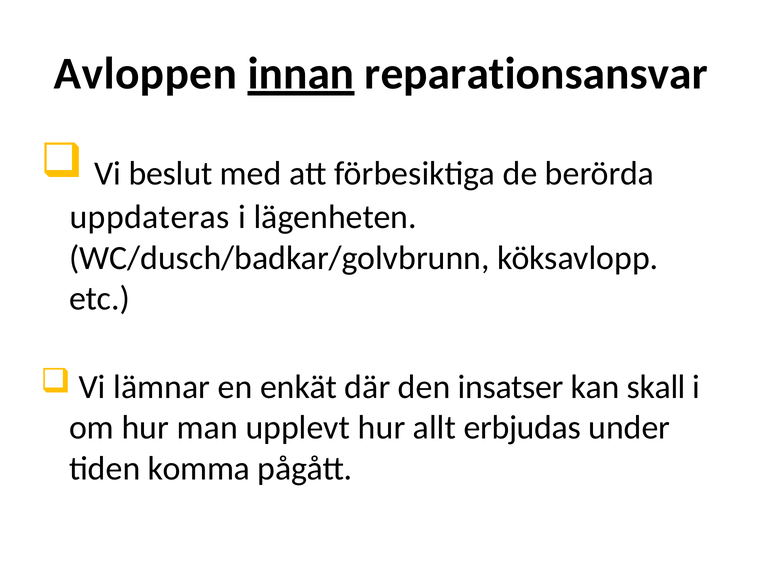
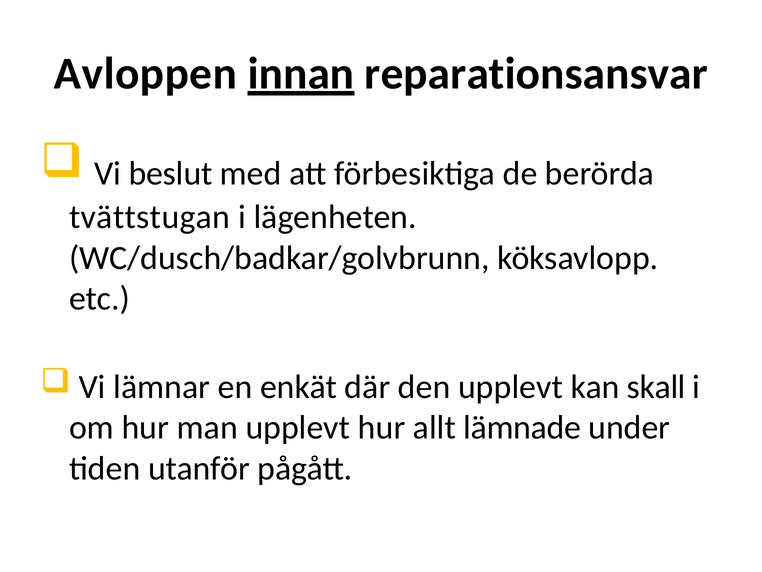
uppdateras: uppdateras -> tvättstugan
den insatser: insatser -> upplevt
erbjudas: erbjudas -> lämnade
komma: komma -> utanför
